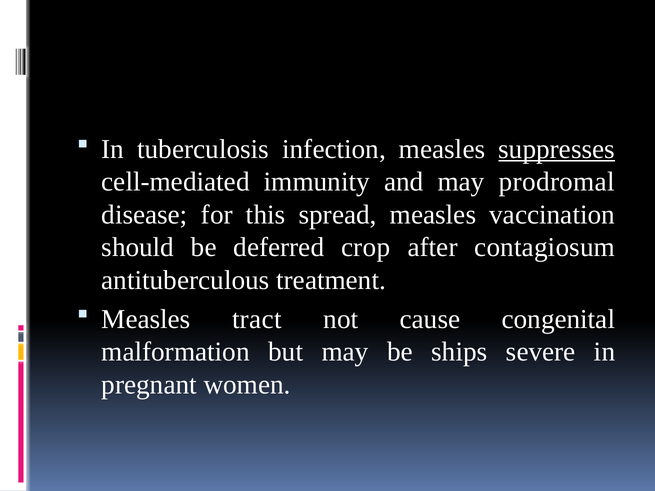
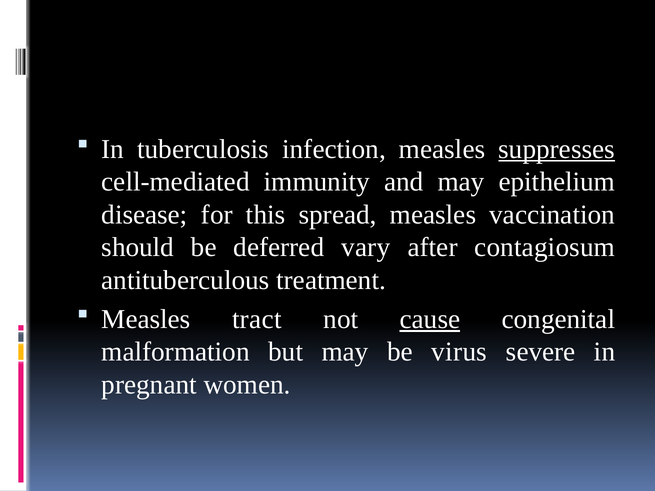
prodromal: prodromal -> epithelium
crop: crop -> vary
cause underline: none -> present
ships: ships -> virus
